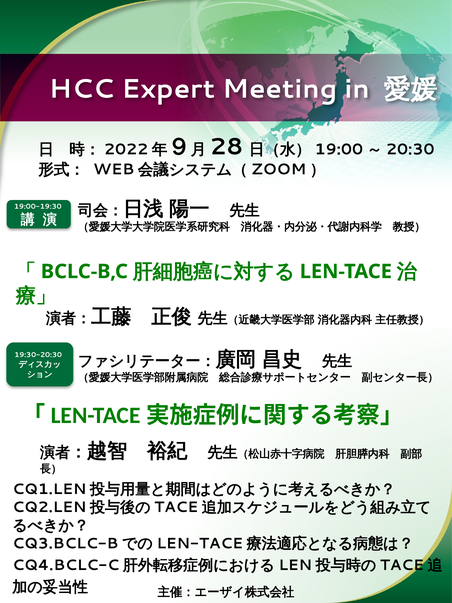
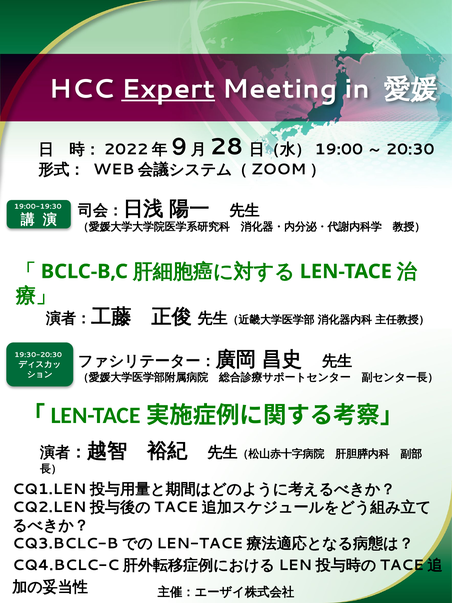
Expert underline: none -> present
